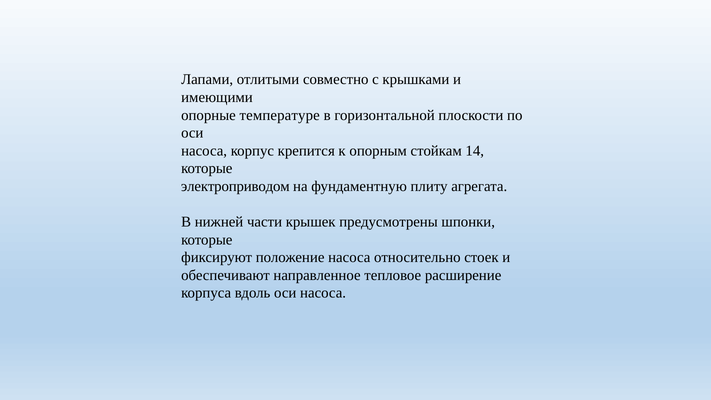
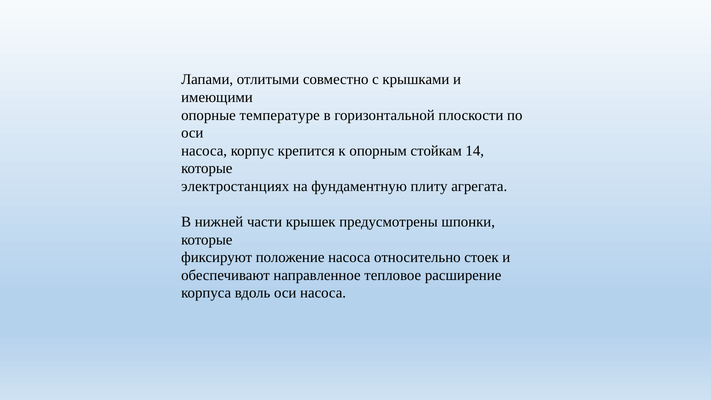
электроприводом: электроприводом -> электростанциях
